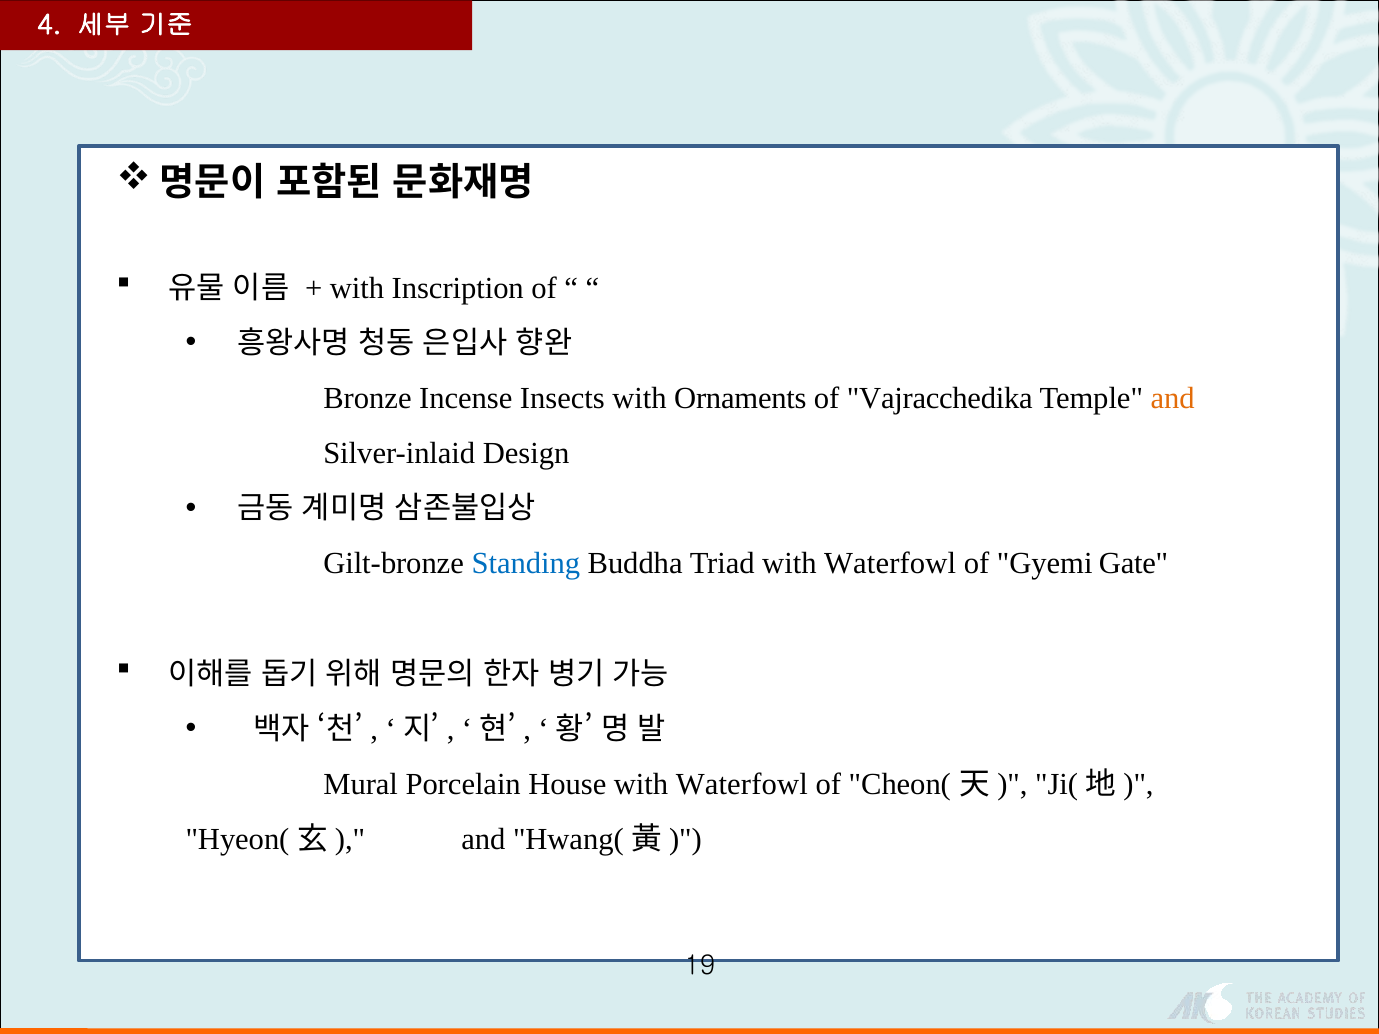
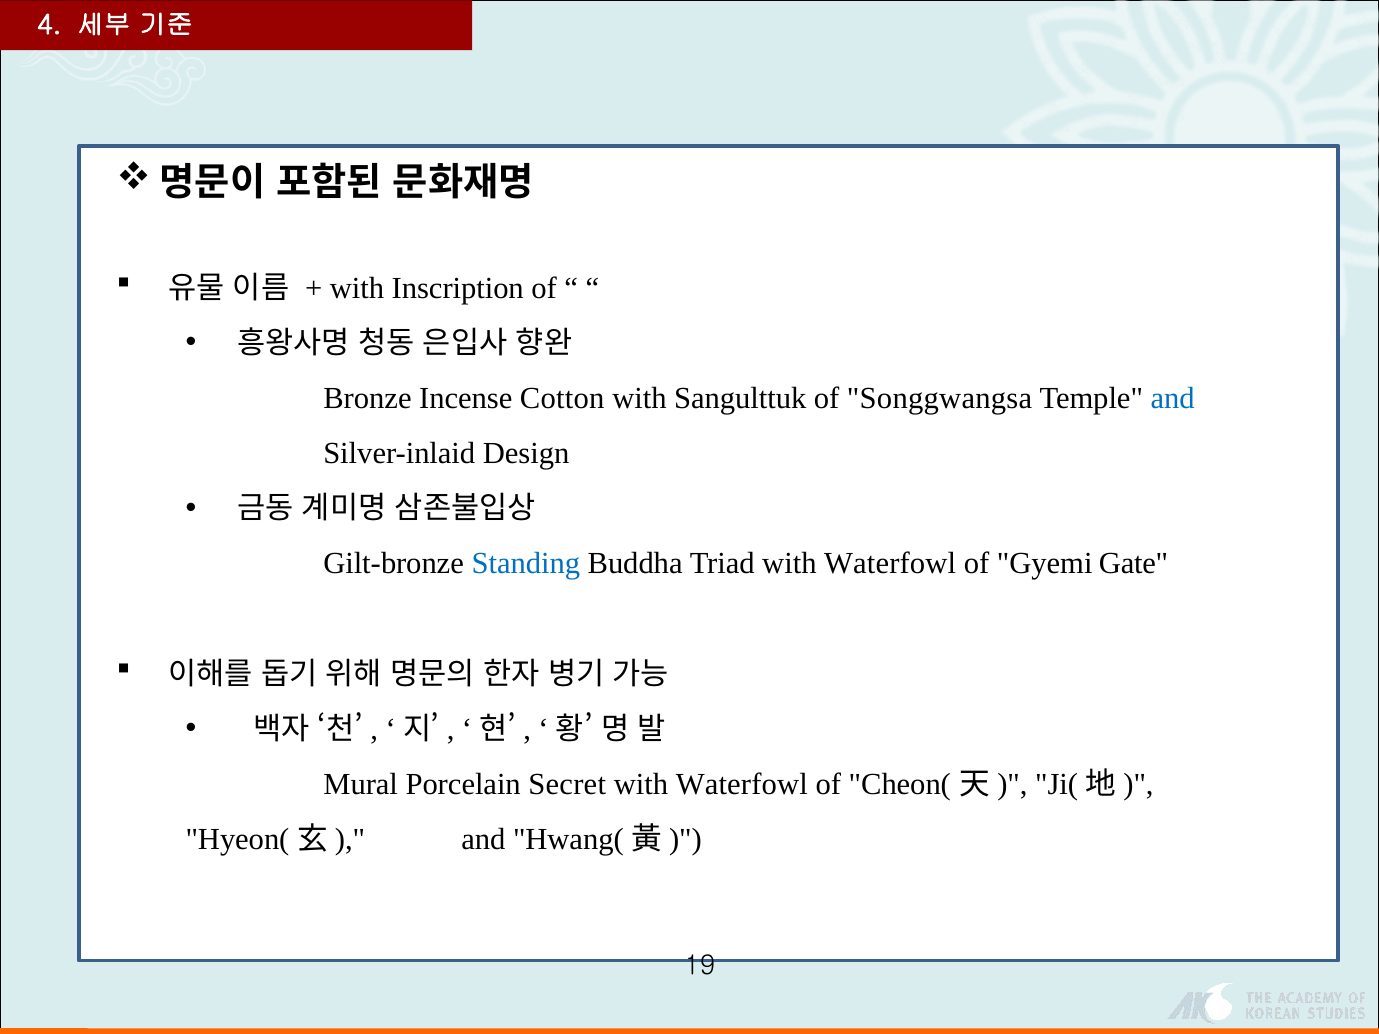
Insects: Insects -> Cotton
Ornaments: Ornaments -> Sangulttuk
Vajracchedika: Vajracchedika -> Songgwangsa
and at (1173, 399) colour: orange -> blue
House: House -> Secret
